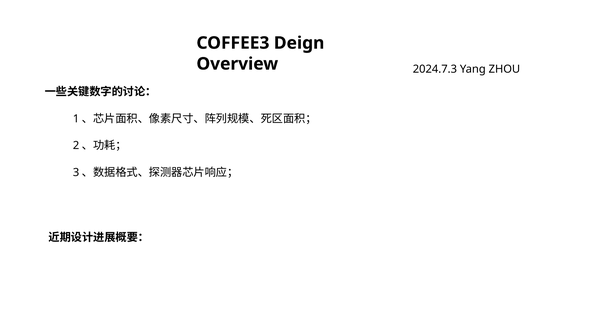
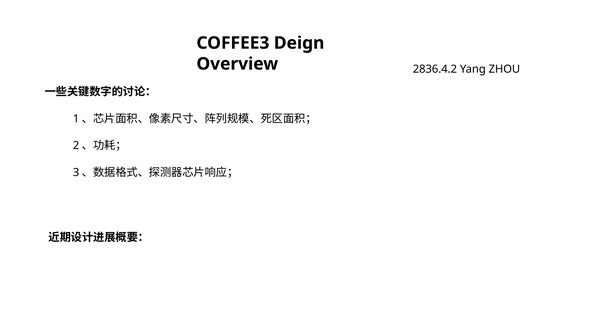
2024.7.3: 2024.7.3 -> 2836.4.2
